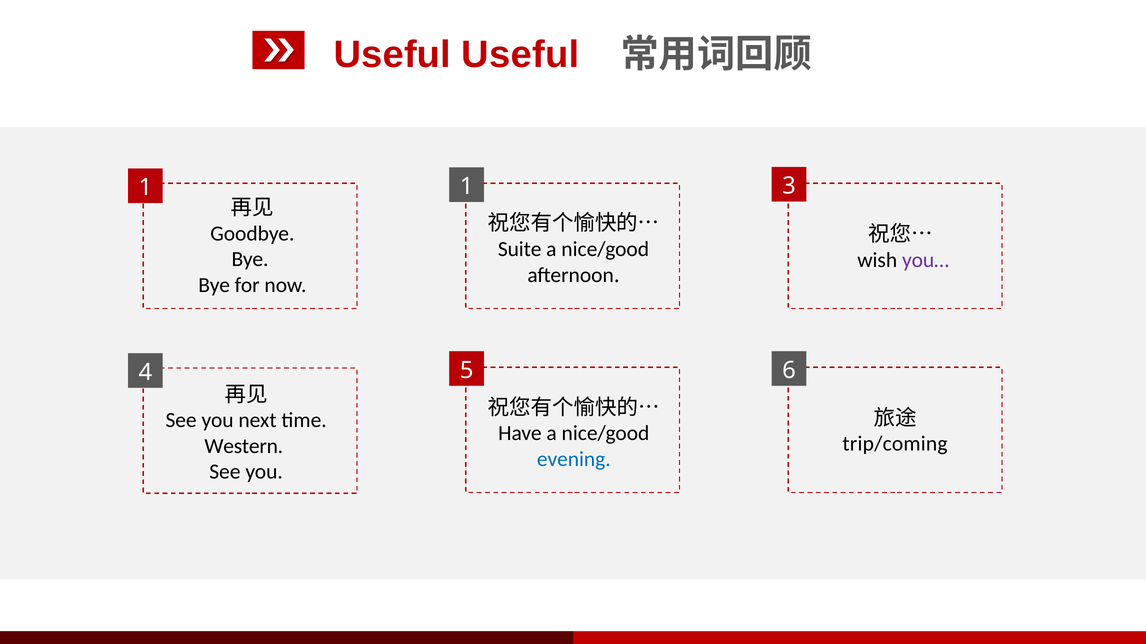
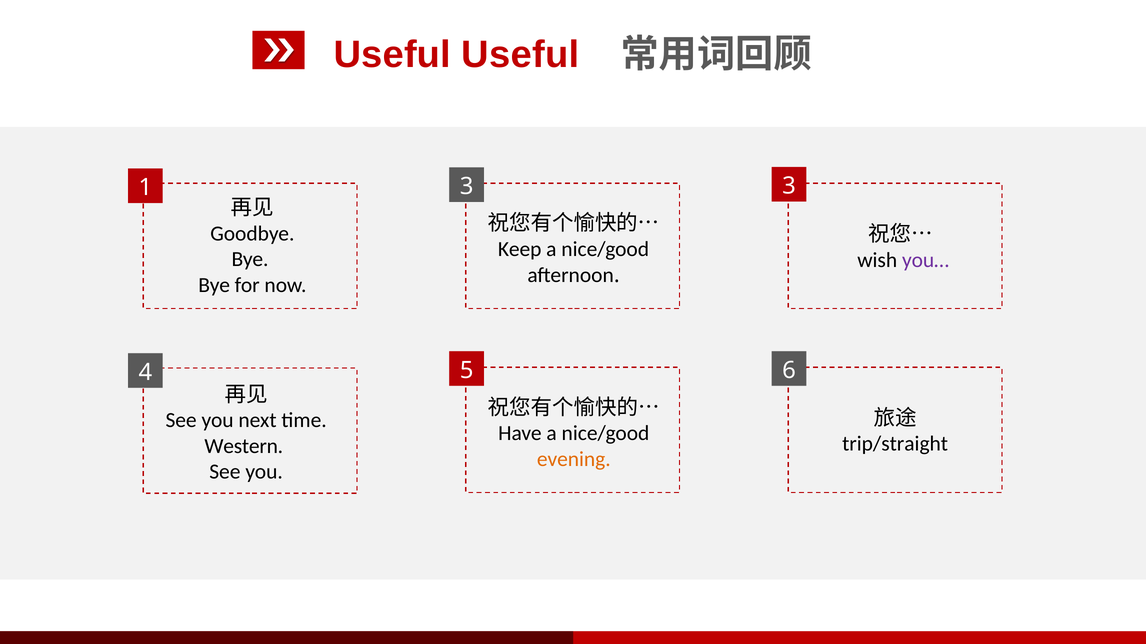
1 1: 1 -> 3
Suite: Suite -> Keep
trip/coming: trip/coming -> trip/straight
evening colour: blue -> orange
